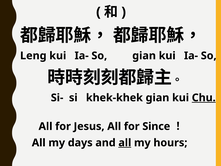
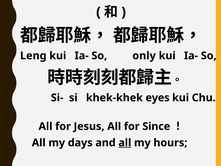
So gian: gian -> only
khek-khek gian: gian -> eyes
Chu underline: present -> none
